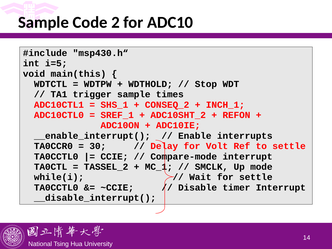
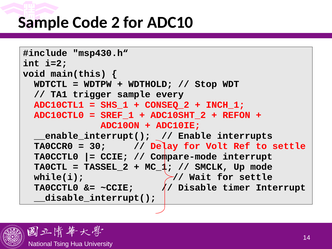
i=5: i=5 -> i=2
times: times -> every
